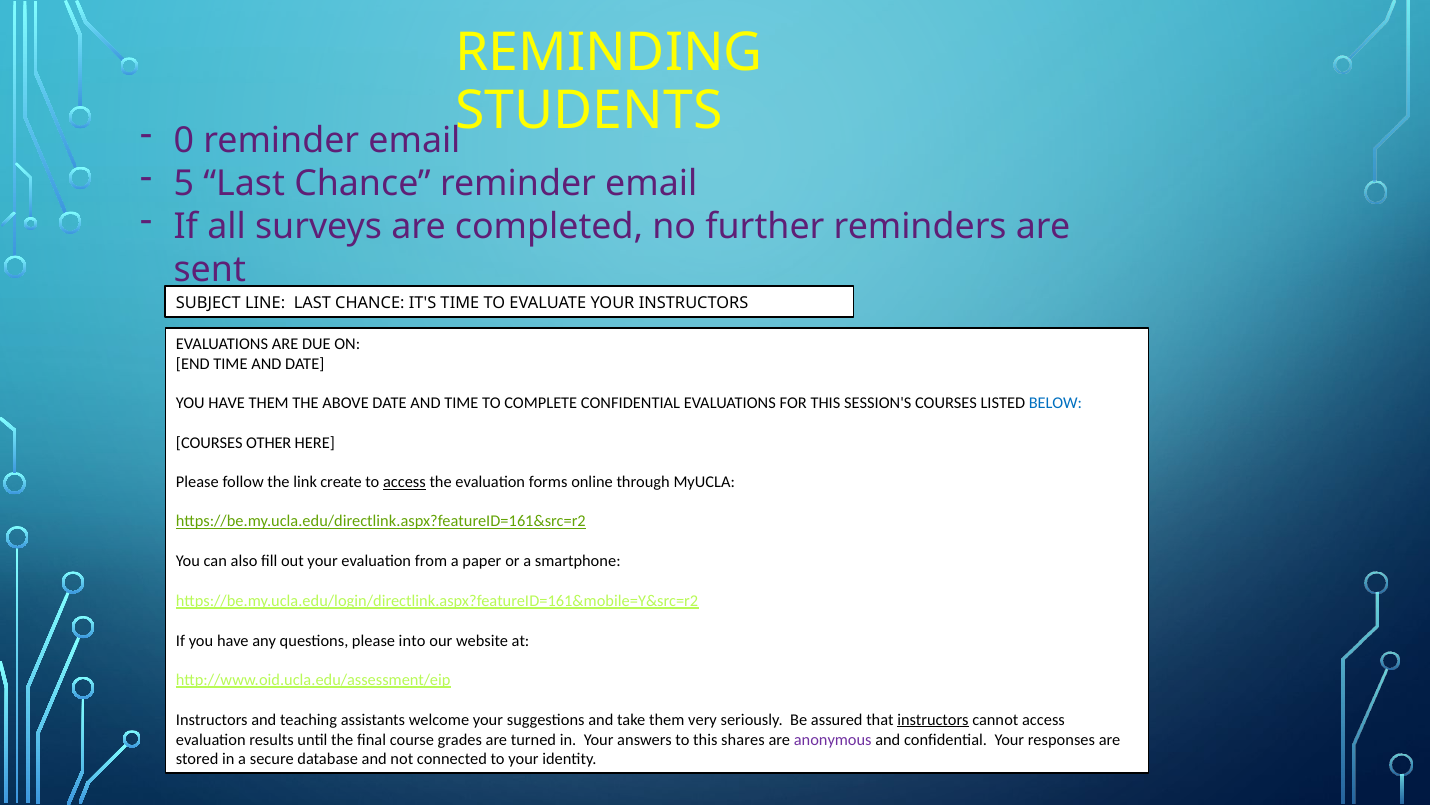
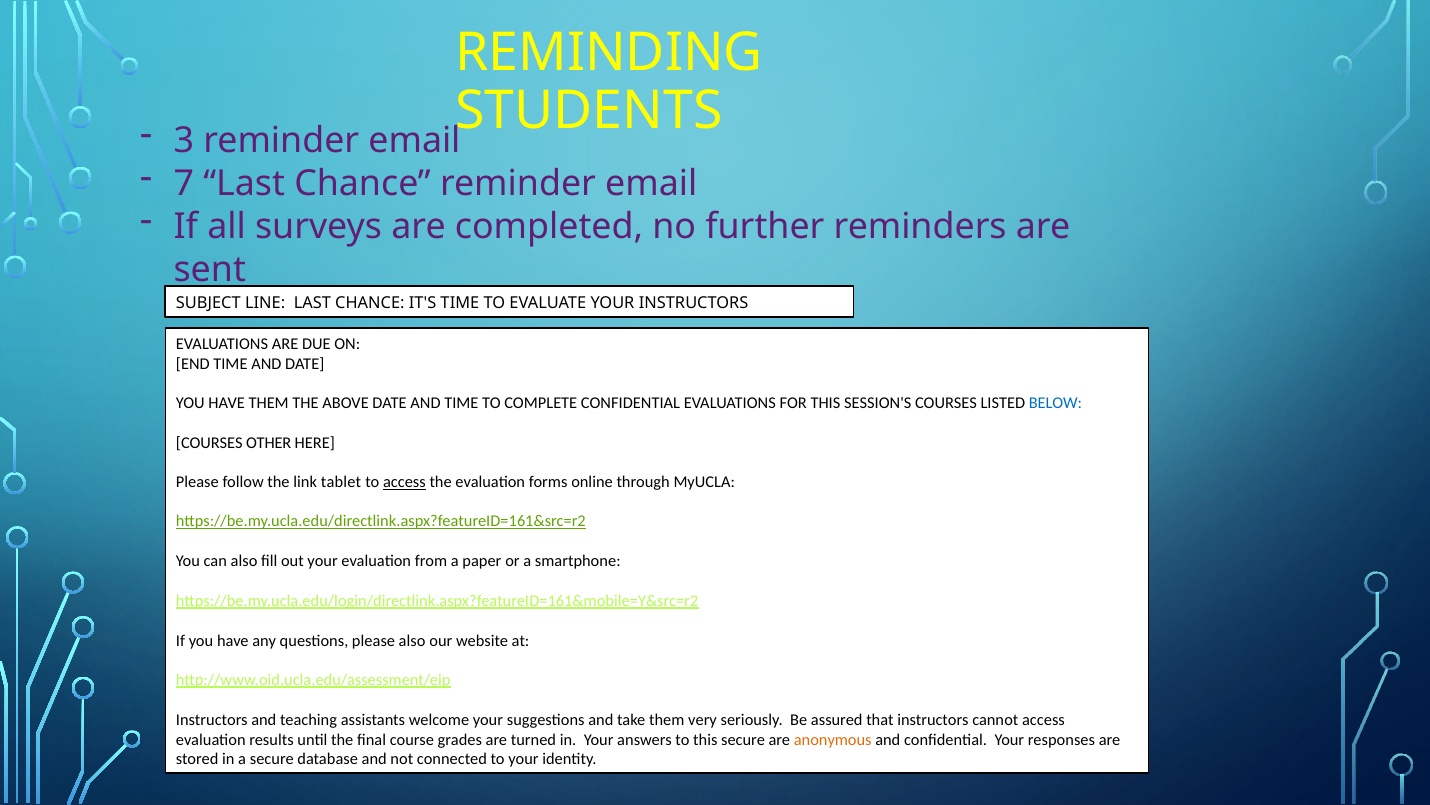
0: 0 -> 3
5: 5 -> 7
create: create -> tablet
please into: into -> also
instructors at (933, 719) underline: present -> none
this shares: shares -> secure
anonymous colour: purple -> orange
